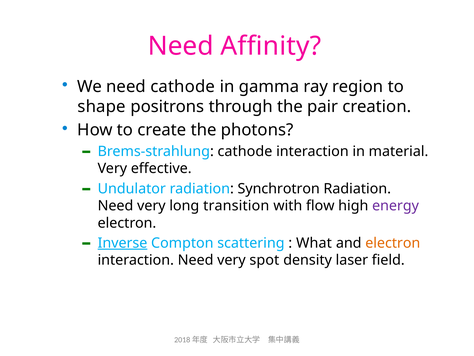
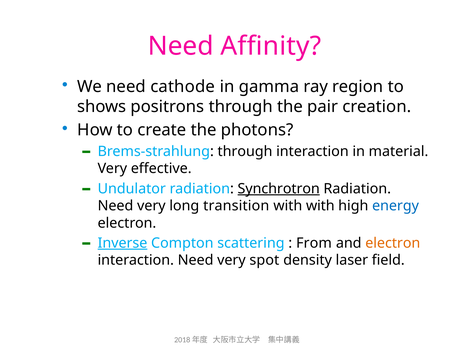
shape: shape -> shows
Brems-strahlung cathode: cathode -> through
Synchrotron underline: none -> present
with flow: flow -> with
energy colour: purple -> blue
What: What -> From
